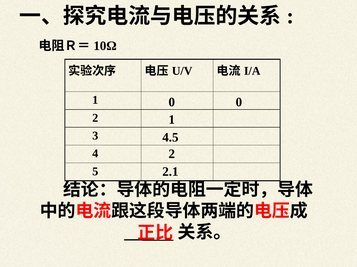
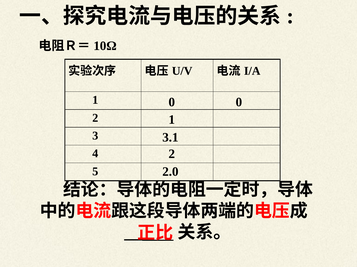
4.5: 4.5 -> 3.1
2.1: 2.1 -> 2.0
